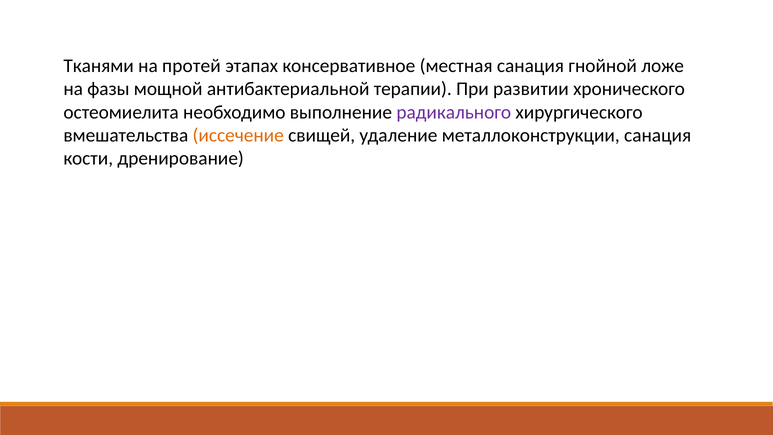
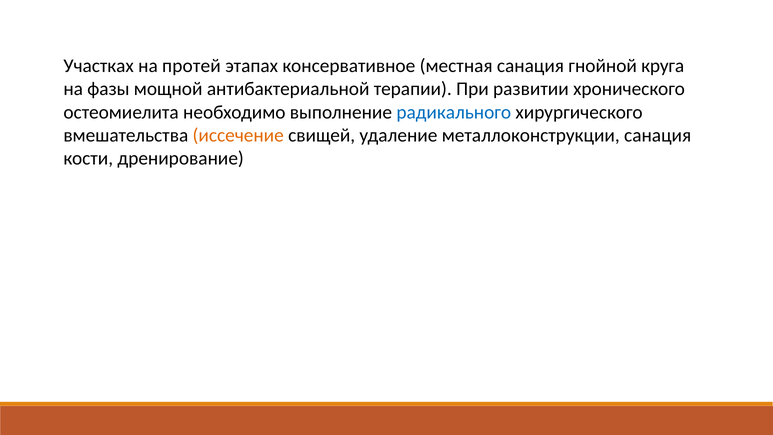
Тканями: Тканями -> Участках
ложе: ложе -> круга
радикального colour: purple -> blue
